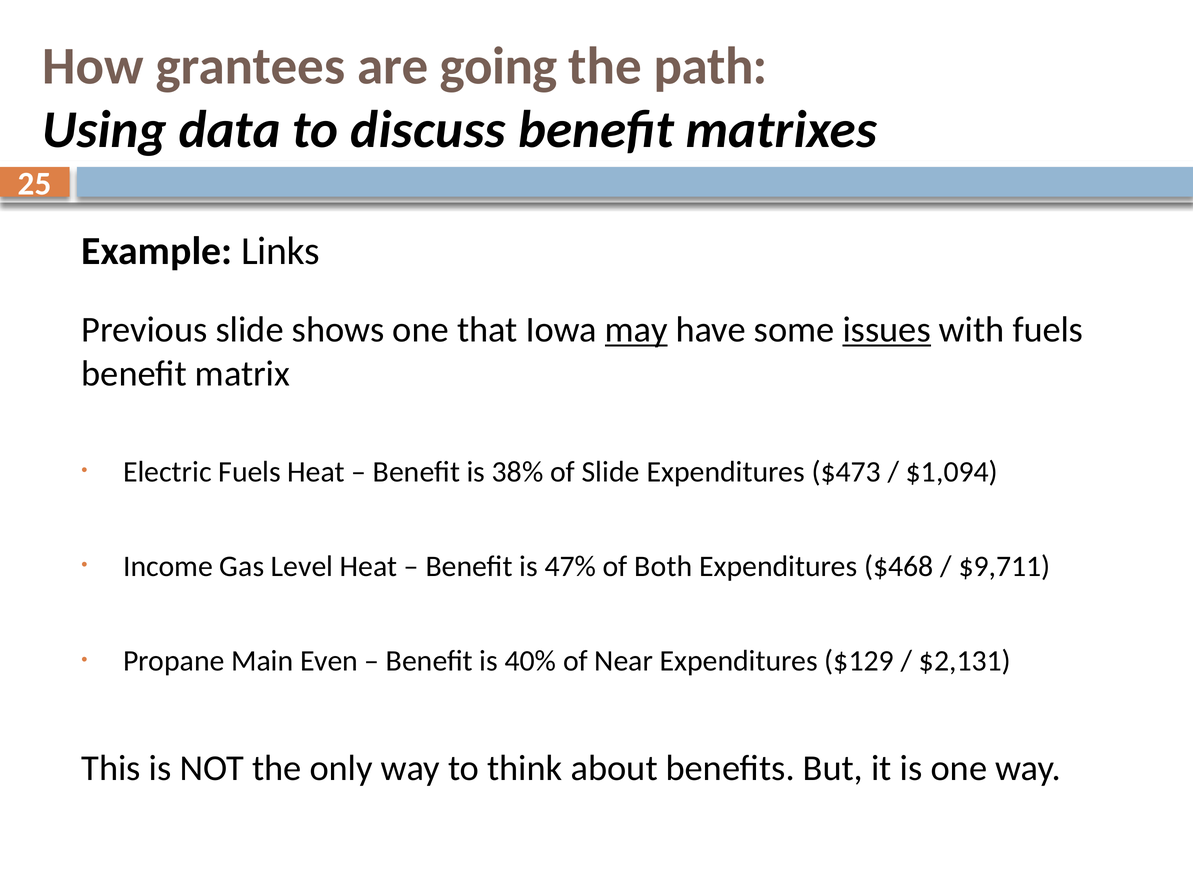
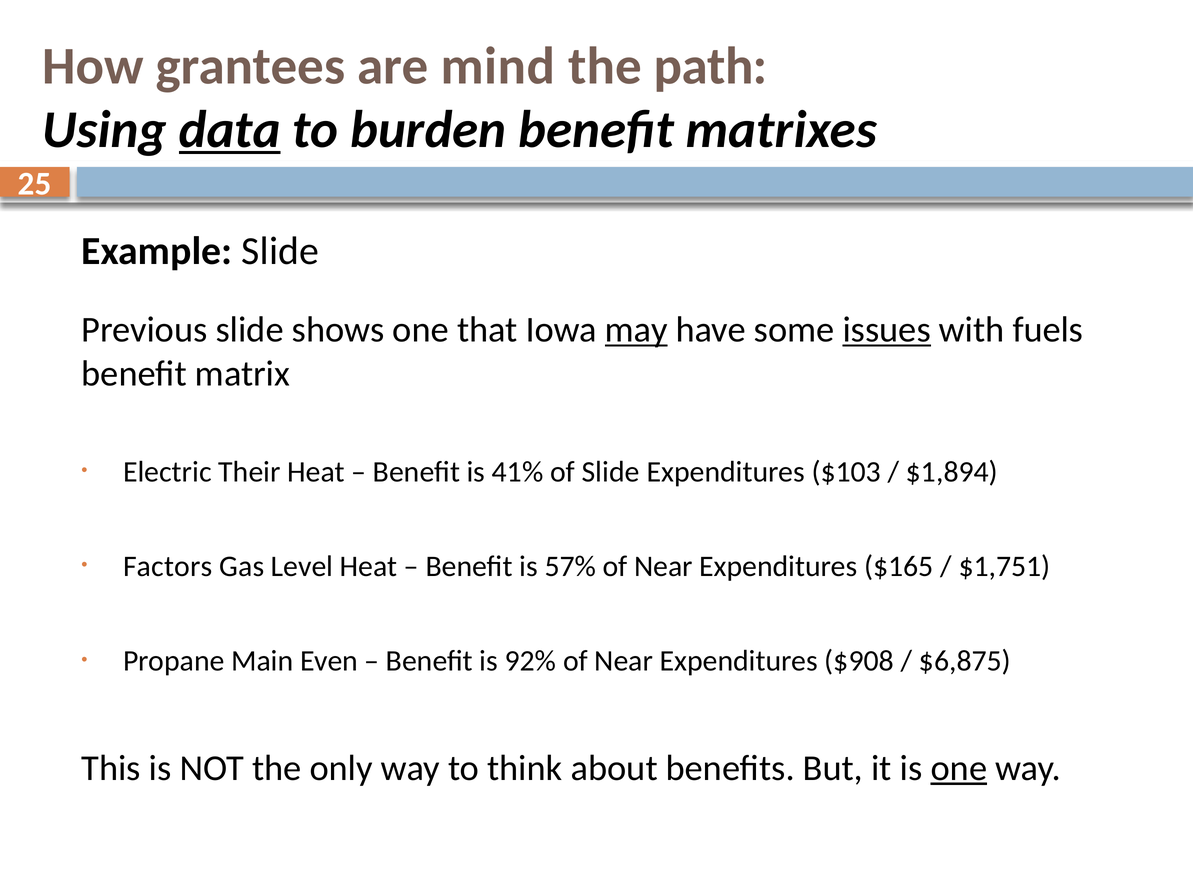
going: going -> mind
data underline: none -> present
discuss: discuss -> burden
Example Links: Links -> Slide
Electric Fuels: Fuels -> Their
38%: 38% -> 41%
$473: $473 -> $103
$1,094: $1,094 -> $1,894
Income: Income -> Factors
47%: 47% -> 57%
Both at (663, 567): Both -> Near
$468: $468 -> $165
$9,711: $9,711 -> $1,751
40%: 40% -> 92%
$129: $129 -> $908
$2,131: $2,131 -> $6,875
one at (959, 769) underline: none -> present
